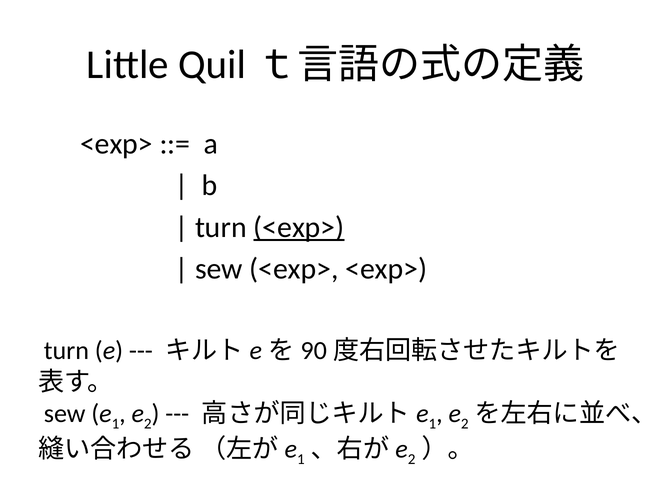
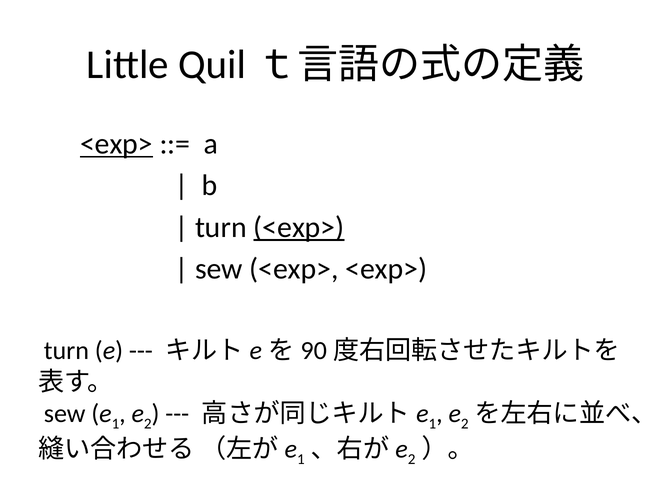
<exp> at (116, 144) underline: none -> present
